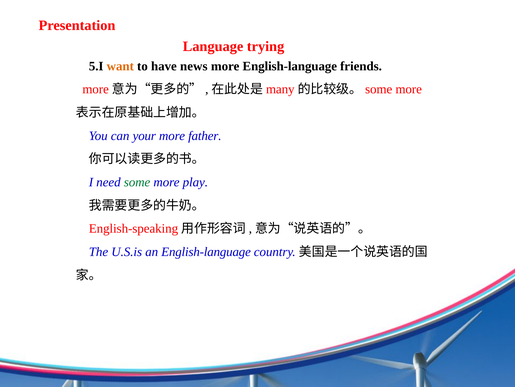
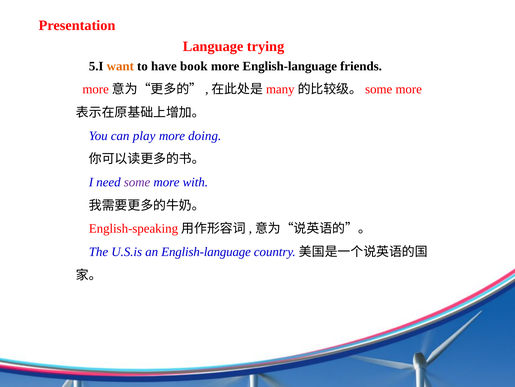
news: news -> book
your: your -> play
father: father -> doing
some colour: green -> purple
play: play -> with
